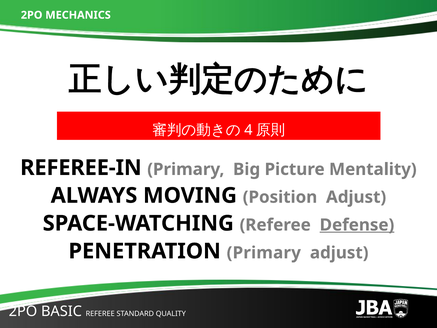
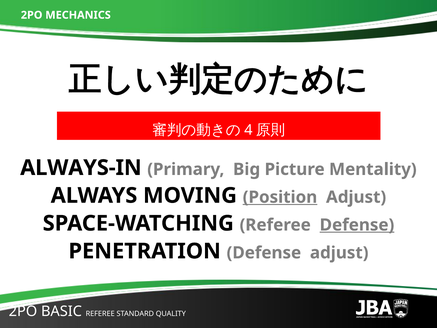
REFEREE-IN: REFEREE-IN -> ALWAYS-IN
Position underline: none -> present
PENETRATION Primary: Primary -> Defense
